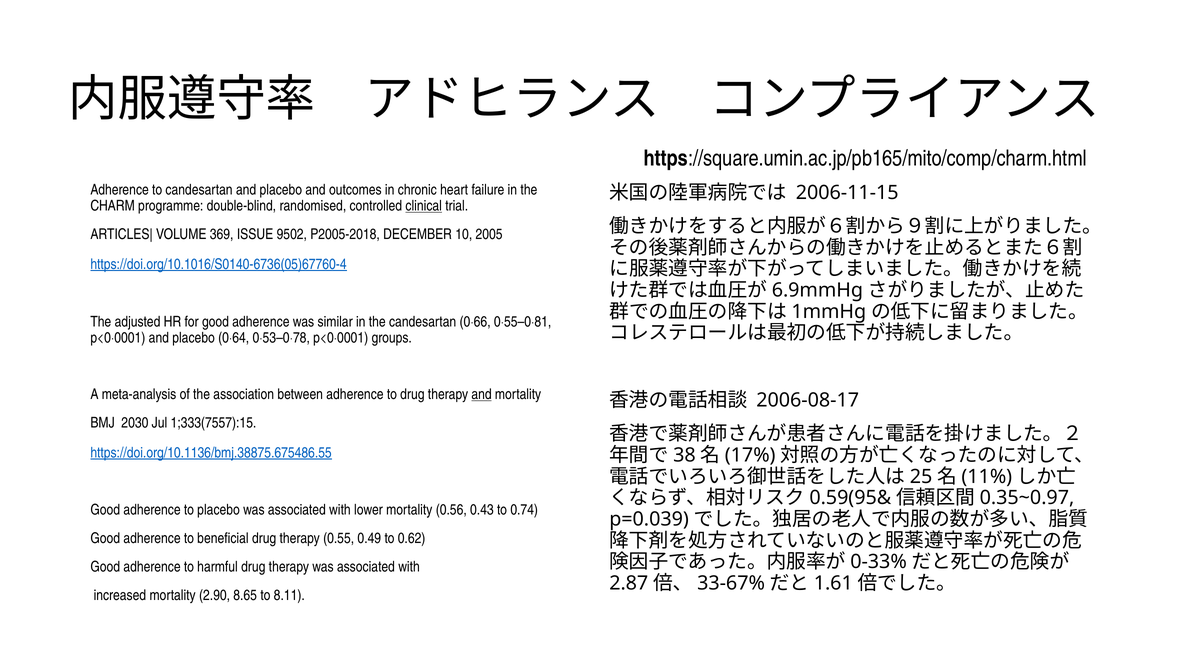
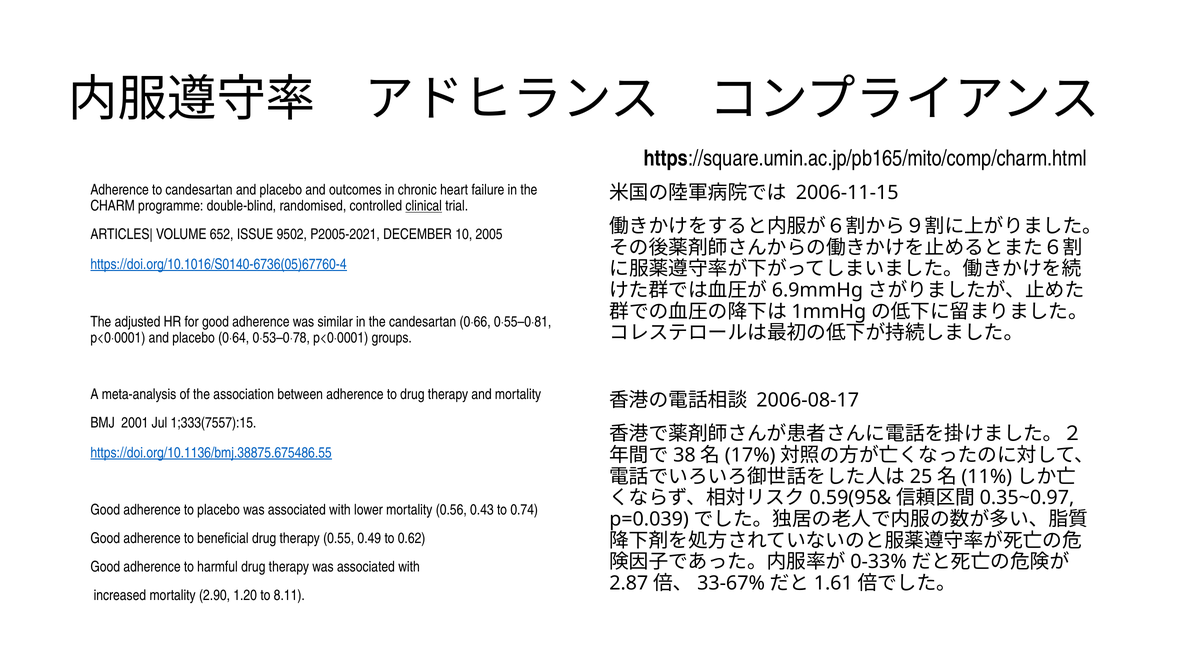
369: 369 -> 652
P2005-2018: P2005-2018 -> P2005-2021
and at (482, 394) underline: present -> none
2030: 2030 -> 2001
8.65: 8.65 -> 1.20
